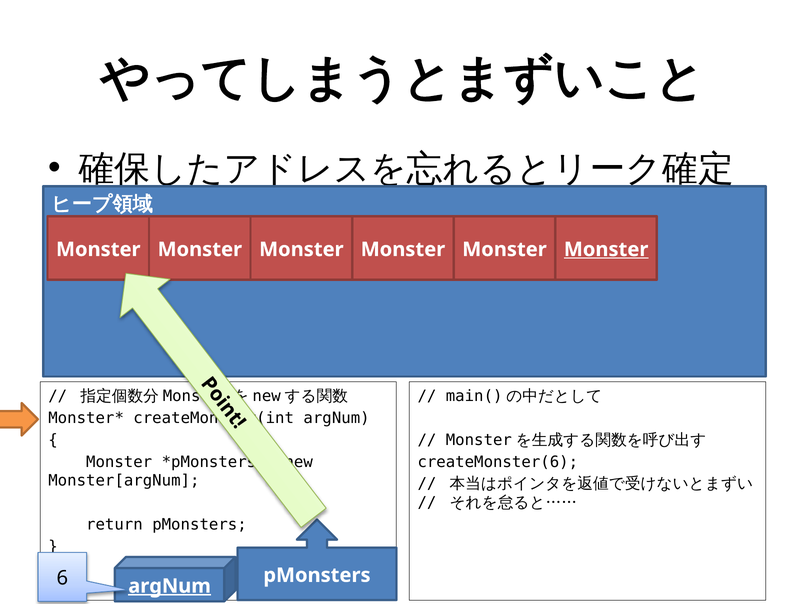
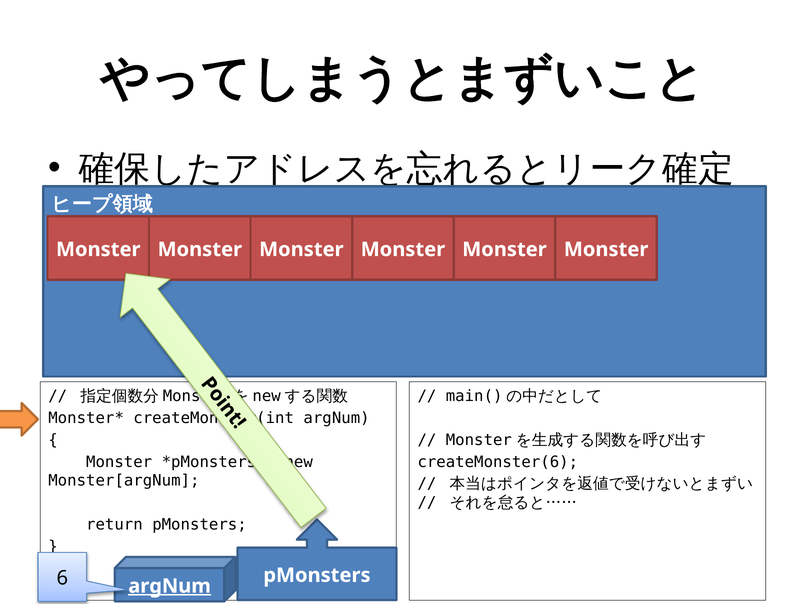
Monster at (606, 250) underline: present -> none
